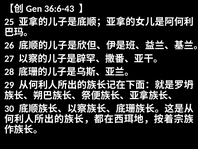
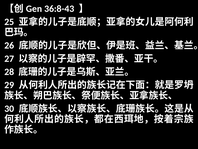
36:6-43: 36:6-43 -> 36:8-43
